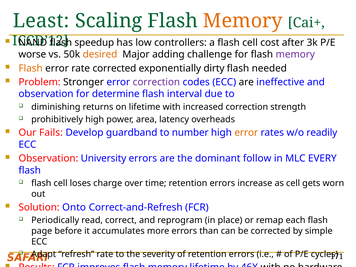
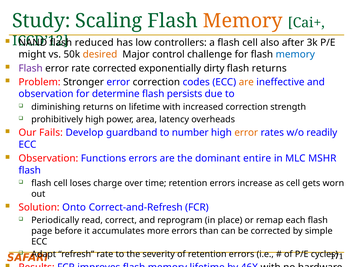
Least: Least -> Study
speedup: speedup -> reduced
cost: cost -> also
worse: worse -> might
adding: adding -> control
memory at (295, 54) colour: purple -> blue
Flash at (31, 68) colour: orange -> purple
flash needed: needed -> returns
correction at (156, 82) colour: purple -> black
are at (246, 82) colour: black -> orange
interval: interval -> persists
University: University -> Functions
follow: follow -> entire
EVERY: EVERY -> MSHR
